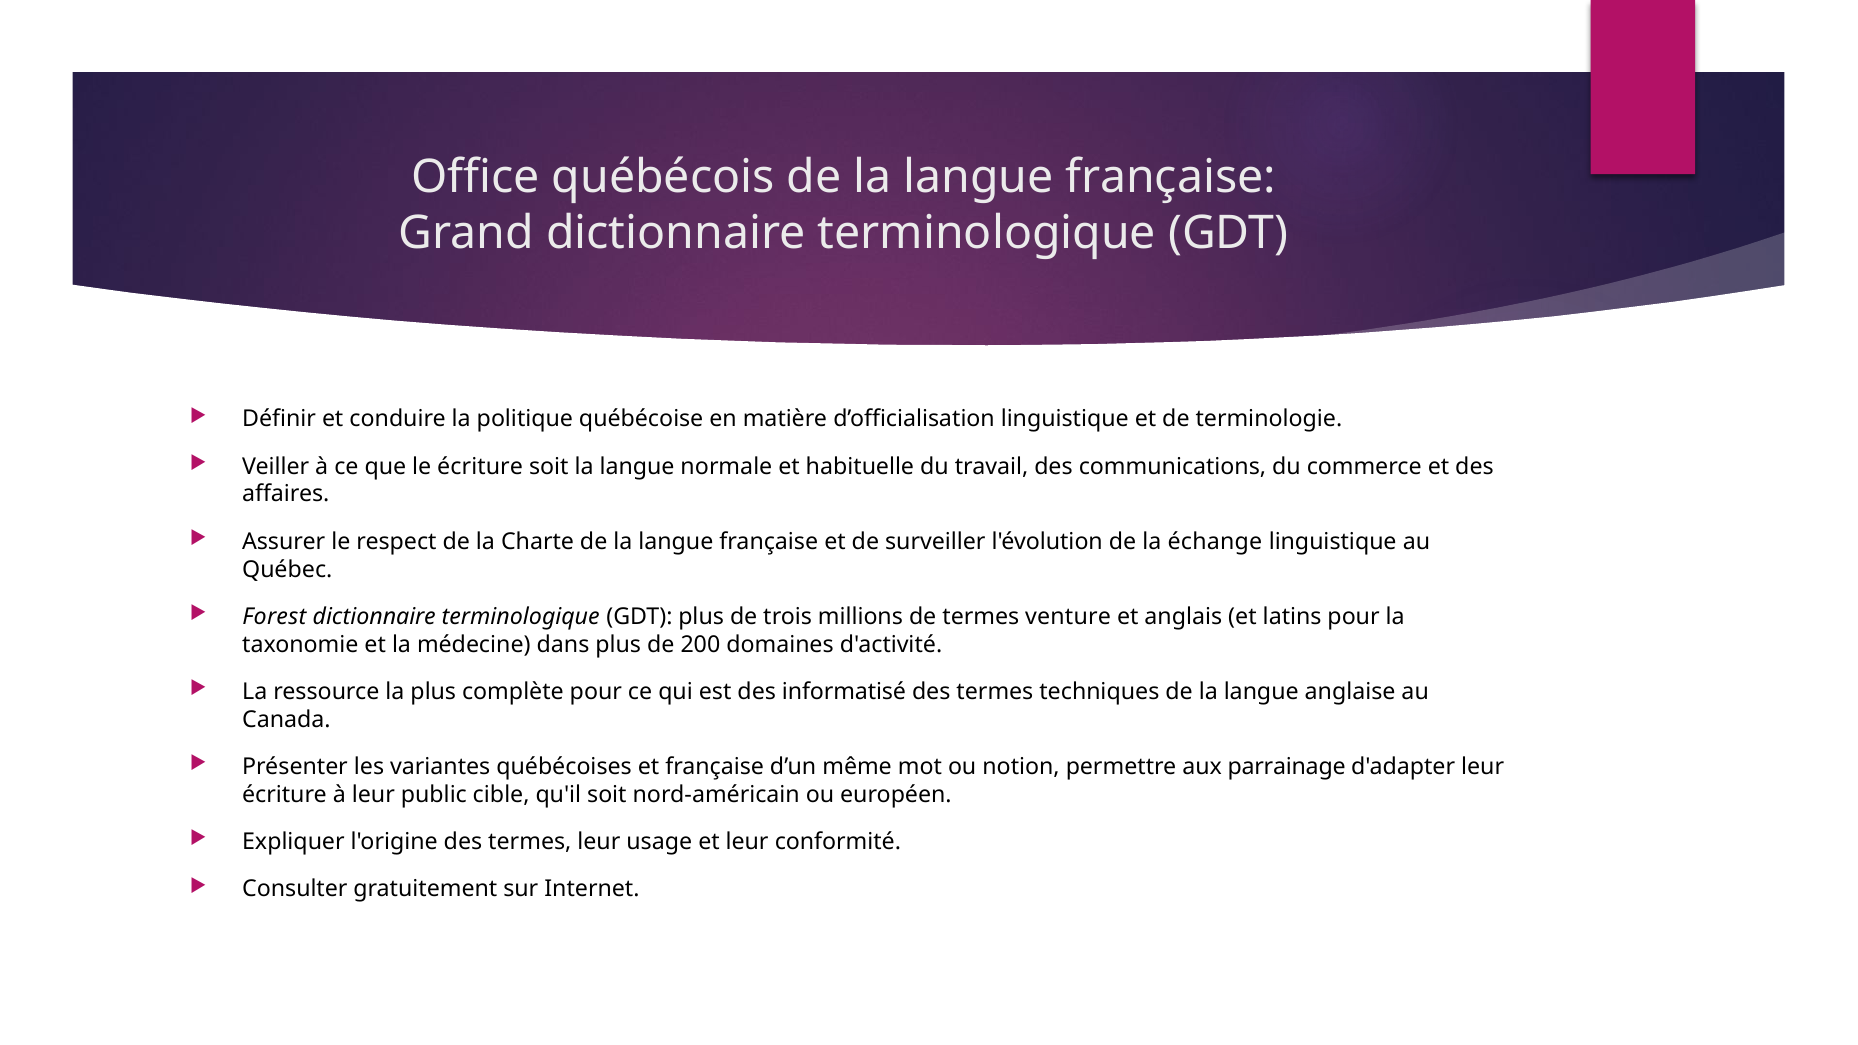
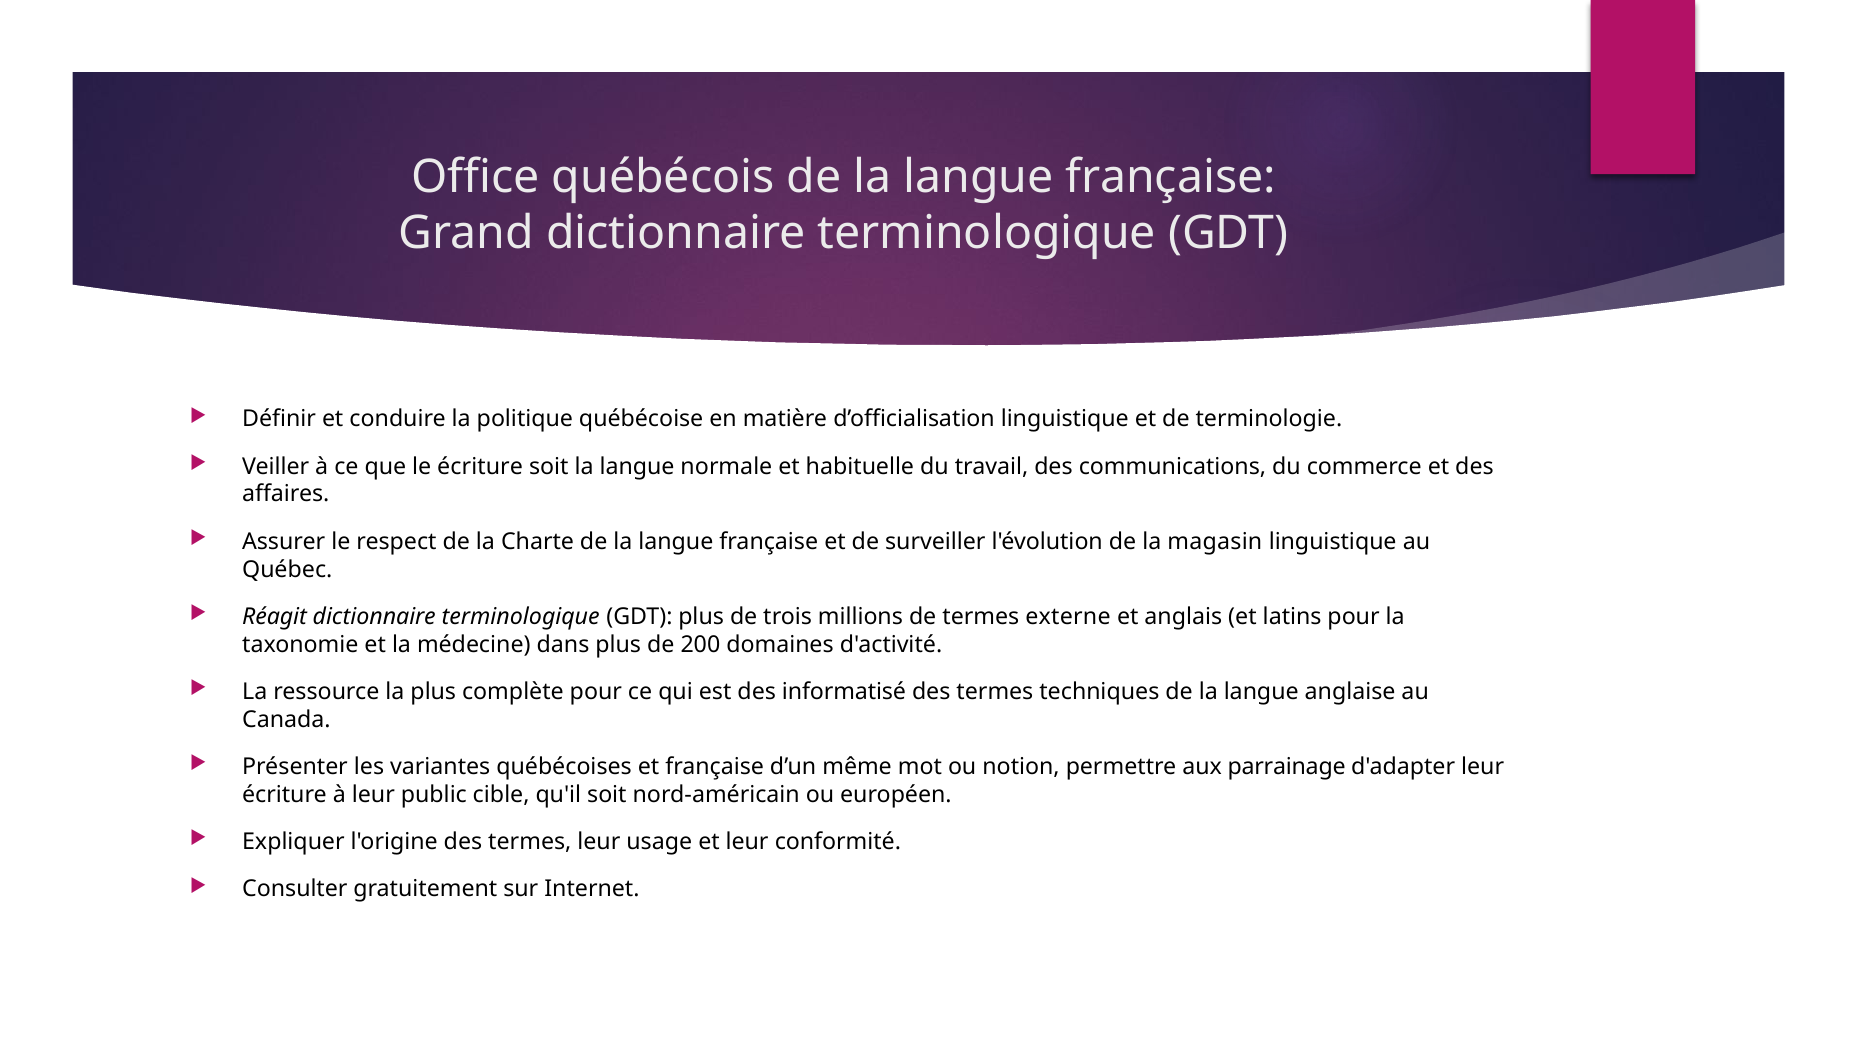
échange: échange -> magasin
Forest: Forest -> Réagit
venture: venture -> externe
